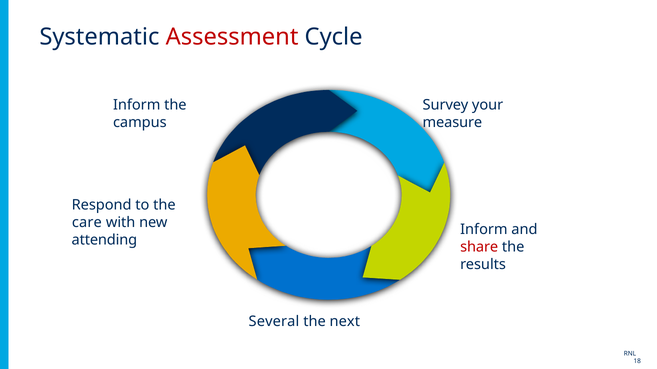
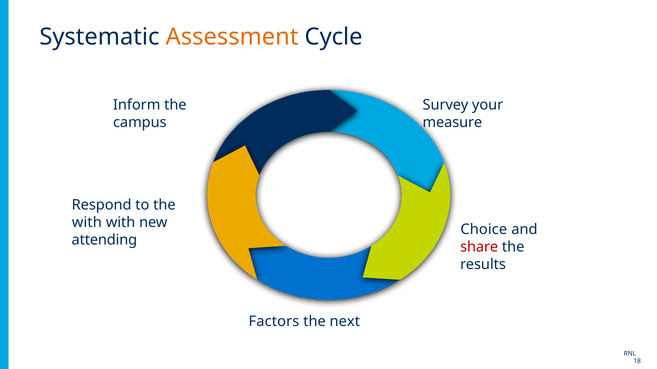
Assessment colour: red -> orange
care at (87, 223): care -> with
Inform at (484, 230): Inform -> Choice
Several: Several -> Factors
